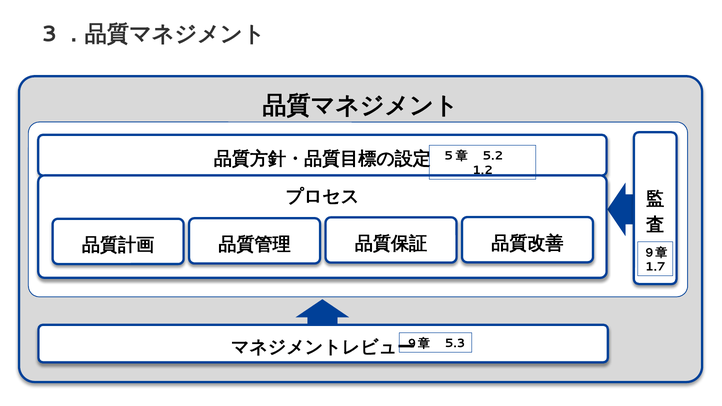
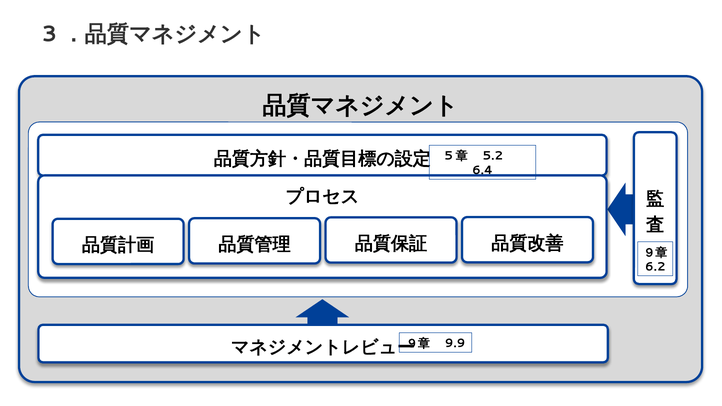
1.2: 1.2 -> 6.4
1.7: 1.7 -> 6.2
5.3: 5.3 -> 9.9
